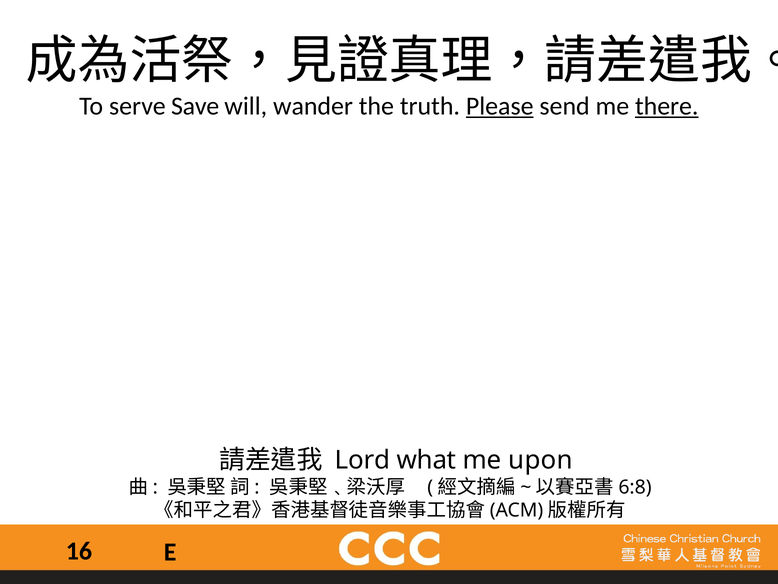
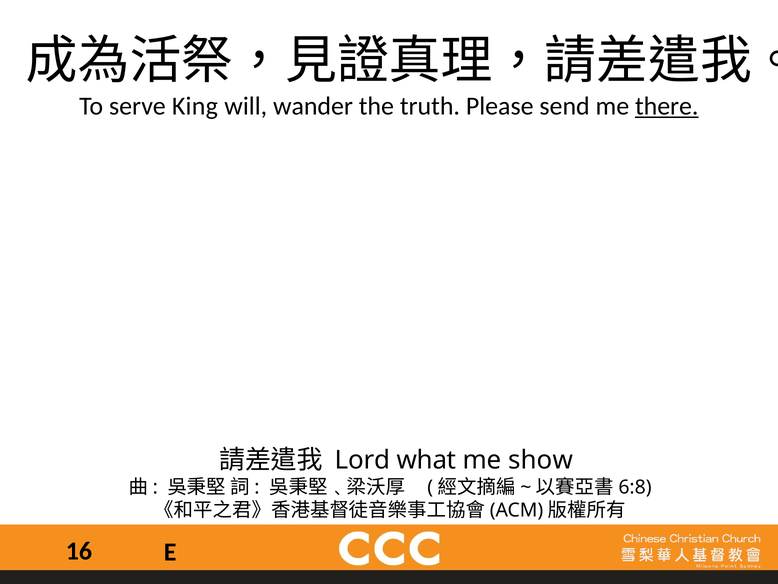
Save: Save -> King
Please underline: present -> none
upon: upon -> show
